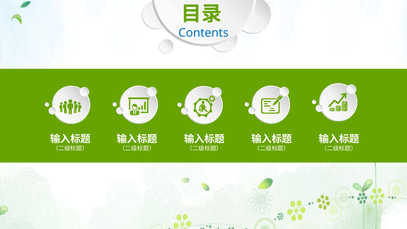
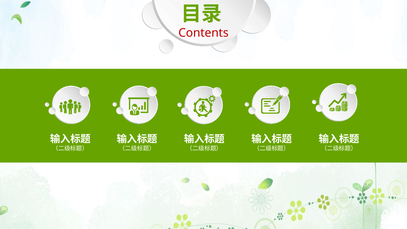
Contents colour: blue -> red
